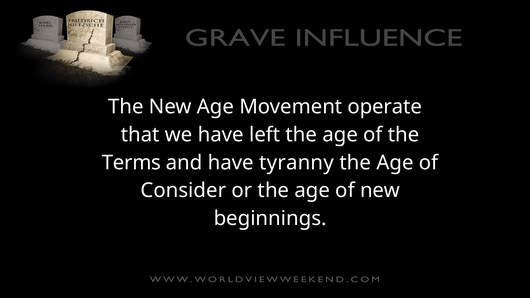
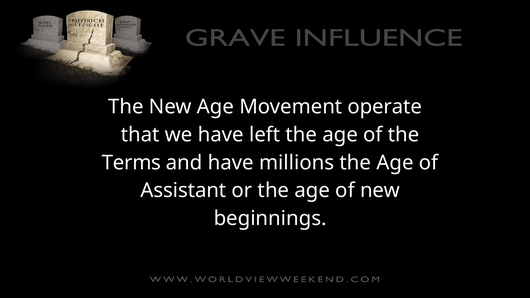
tyranny: tyranny -> millions
Consider: Consider -> Assistant
